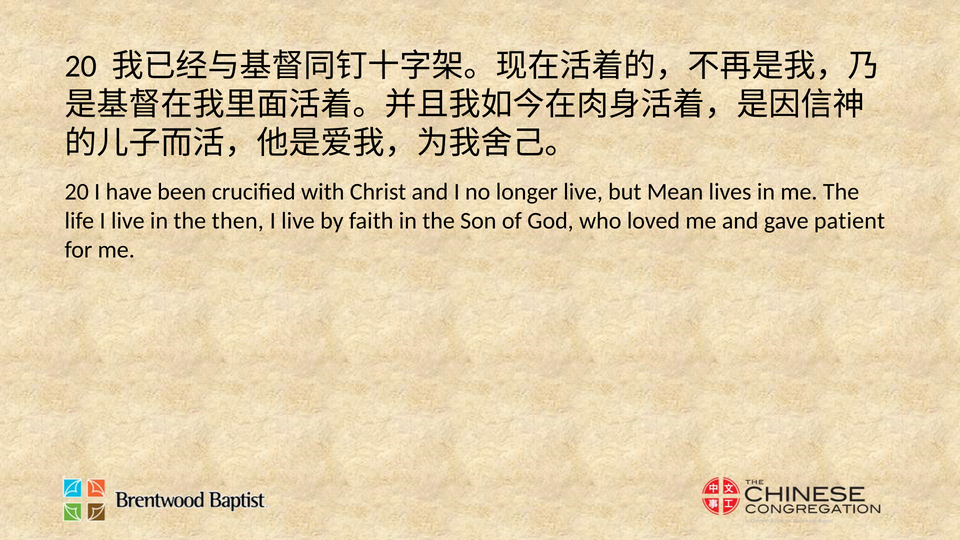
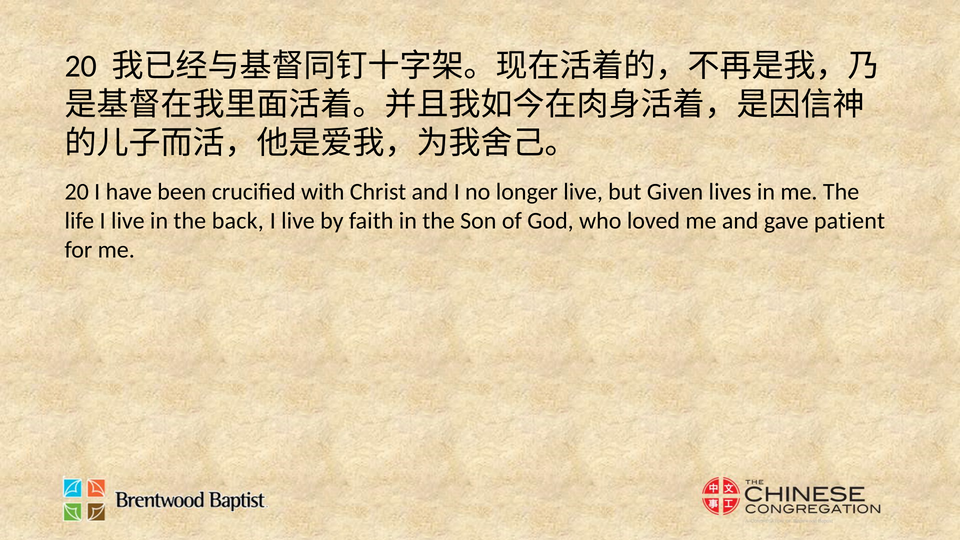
Mean: Mean -> Given
then: then -> back
